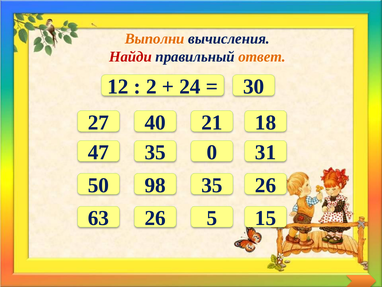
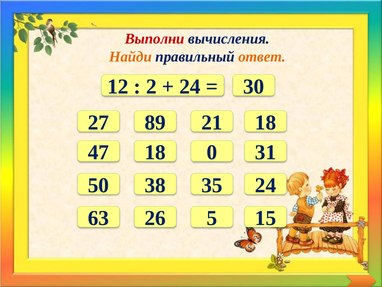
Выполни colour: orange -> red
Найди colour: red -> orange
40: 40 -> 89
47 35: 35 -> 18
98: 98 -> 38
35 26: 26 -> 24
